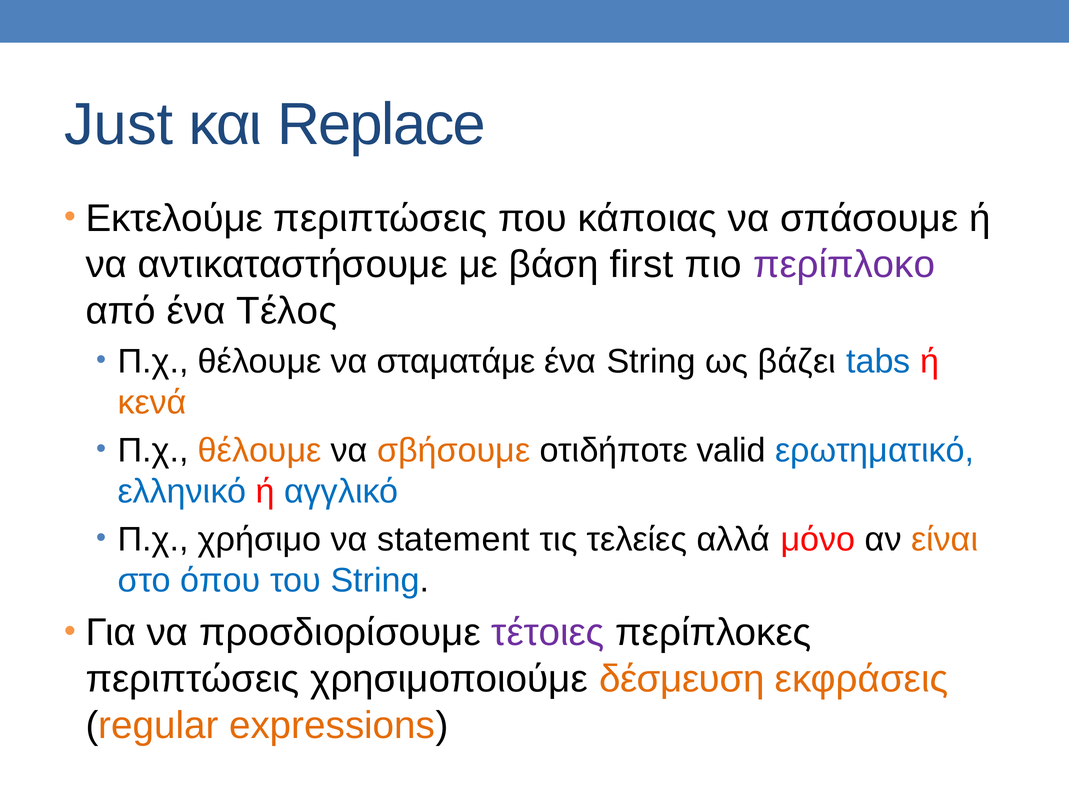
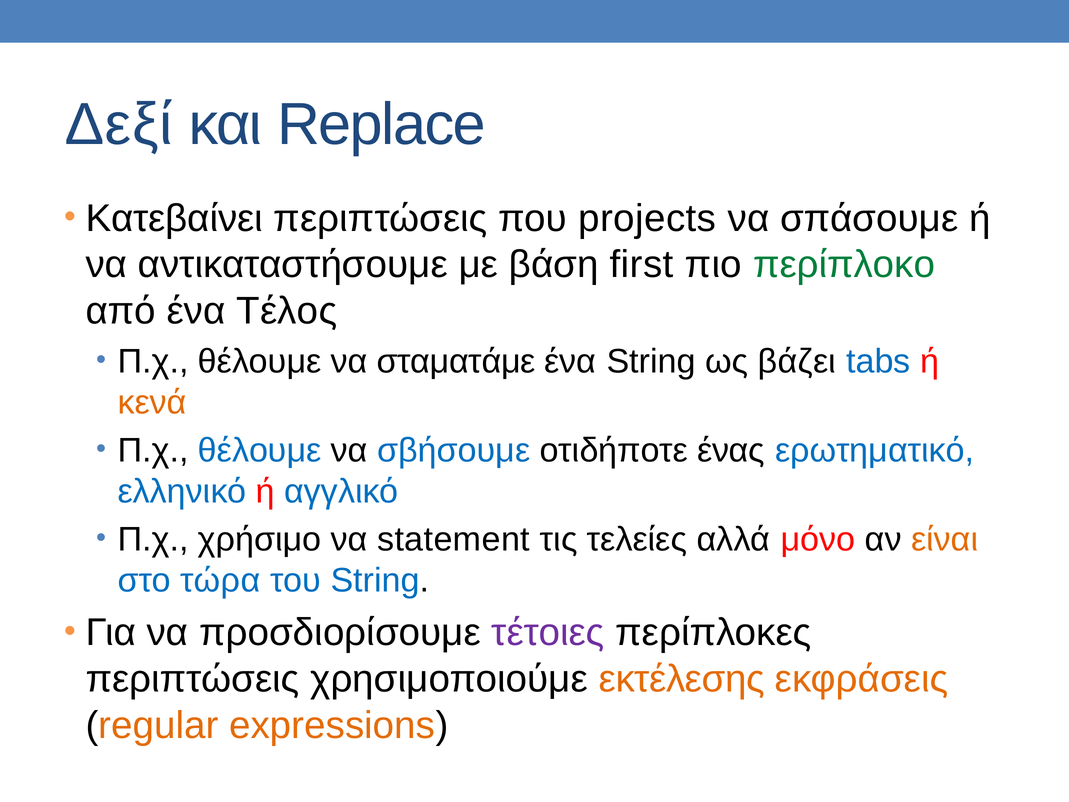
Just: Just -> Δεξί
Εκτελούμε: Εκτελούμε -> Κατεβαίνει
κάποιας: κάποιας -> projects
περίπλοκο colour: purple -> green
θέλουμε at (260, 450) colour: orange -> blue
σβήσουμε colour: orange -> blue
valid: valid -> ένας
όπου: όπου -> τώρα
δέσμευση: δέσμευση -> εκτέλεσης
